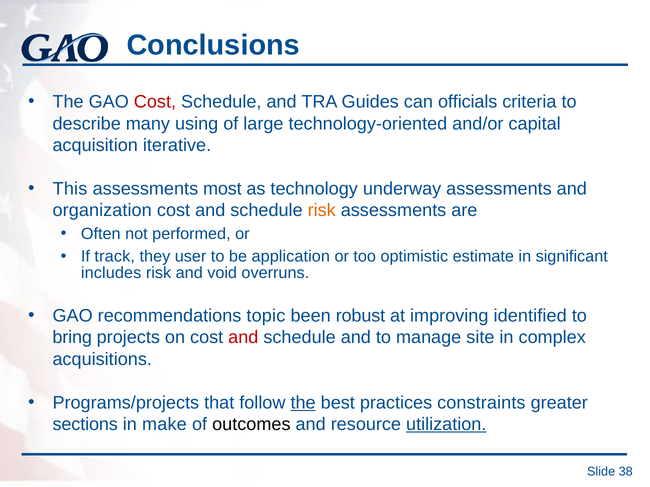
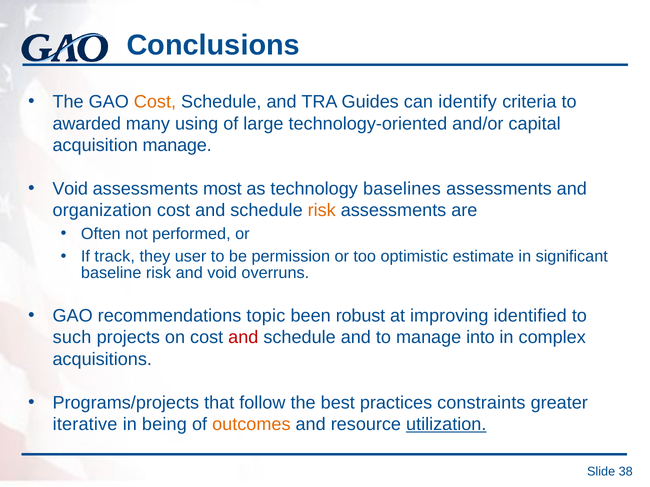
Cost at (155, 102) colour: red -> orange
officials: officials -> identify
describe: describe -> awarded
acquisition iterative: iterative -> manage
This at (70, 189): This -> Void
underway: underway -> baselines
application: application -> permission
includes: includes -> baseline
bring: bring -> such
site: site -> into
the at (303, 403) underline: present -> none
sections: sections -> iterative
make: make -> being
outcomes colour: black -> orange
